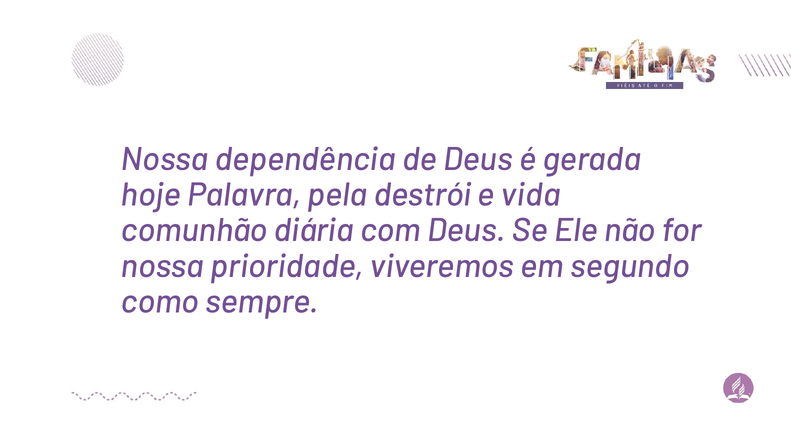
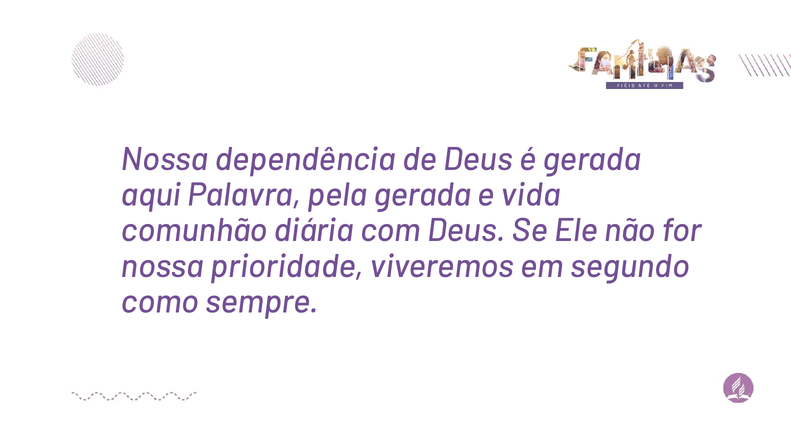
hoje: hoje -> aqui
pela destrói: destrói -> gerada
